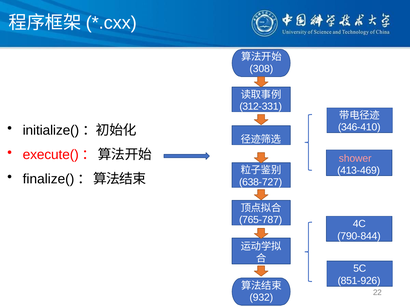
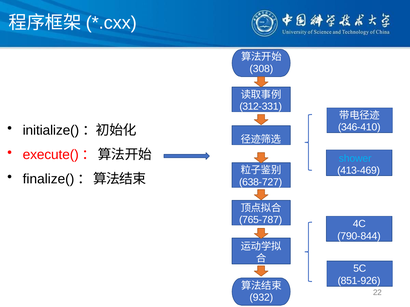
shower colour: pink -> light blue
